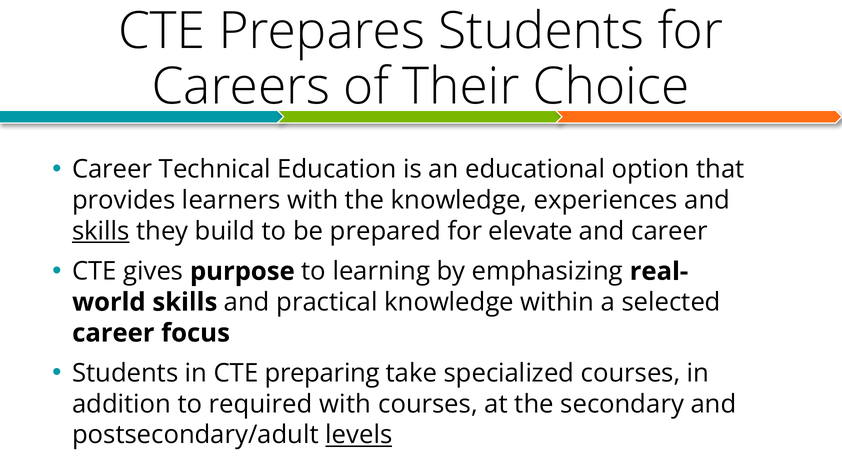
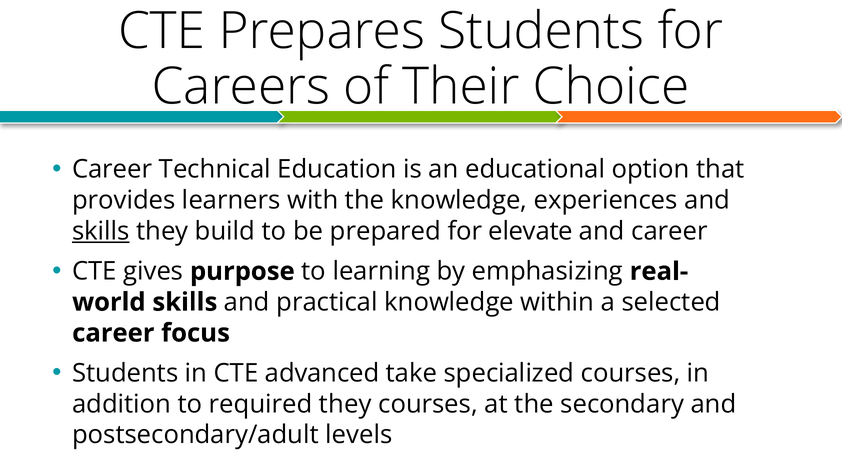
preparing: preparing -> advanced
required with: with -> they
levels underline: present -> none
